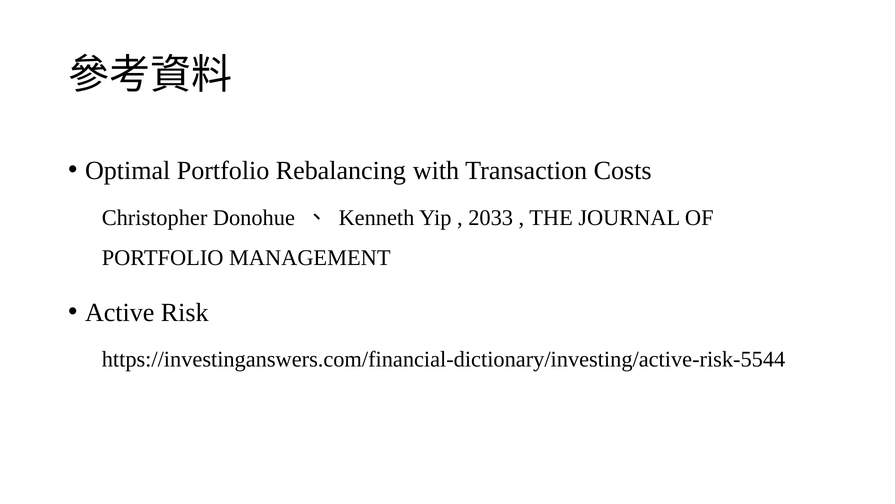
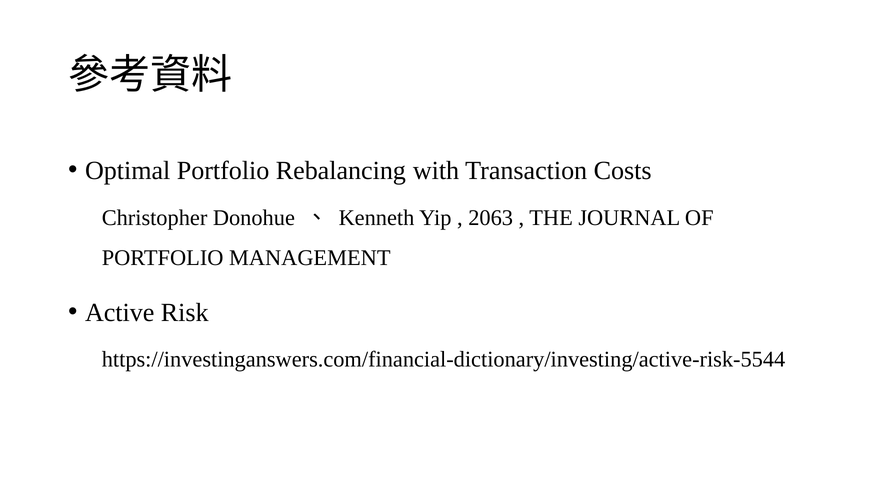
2033: 2033 -> 2063
